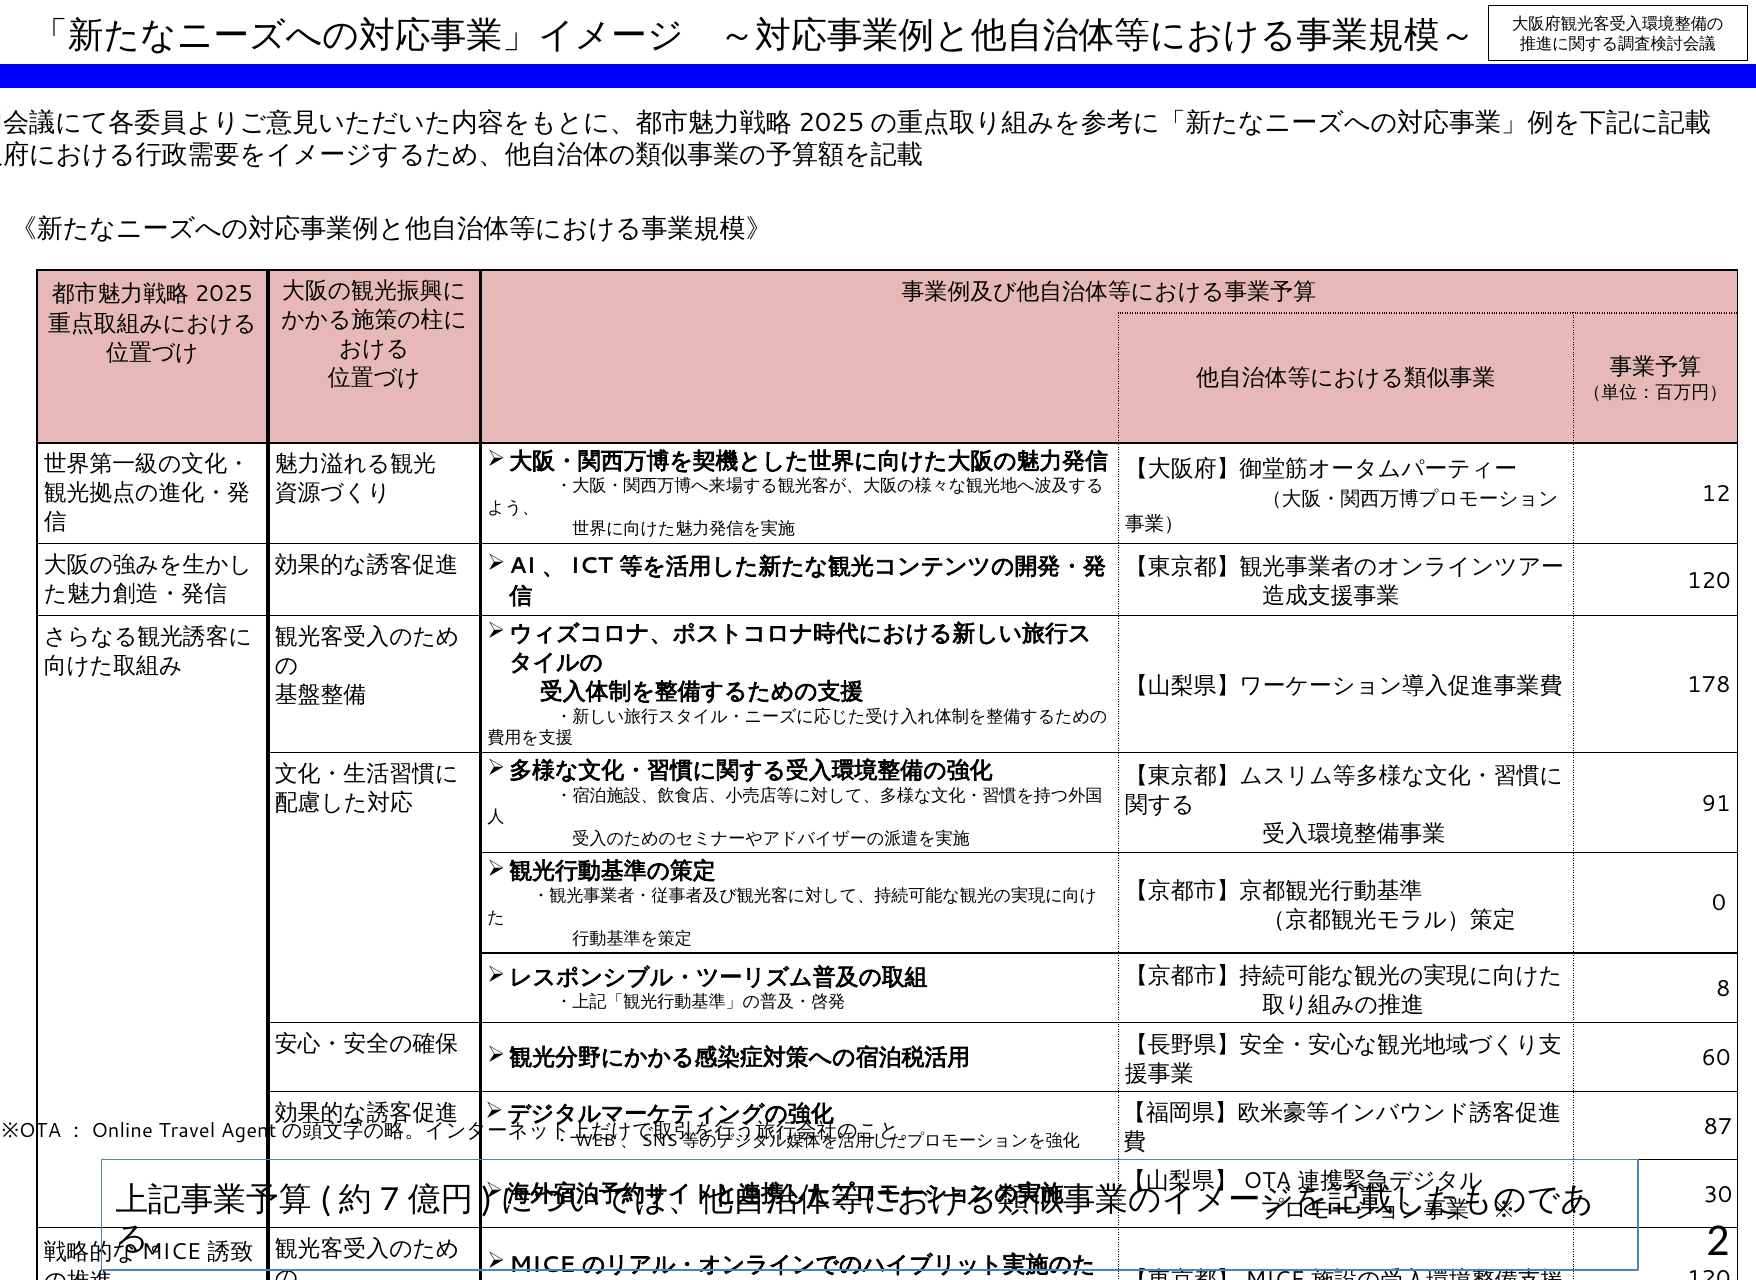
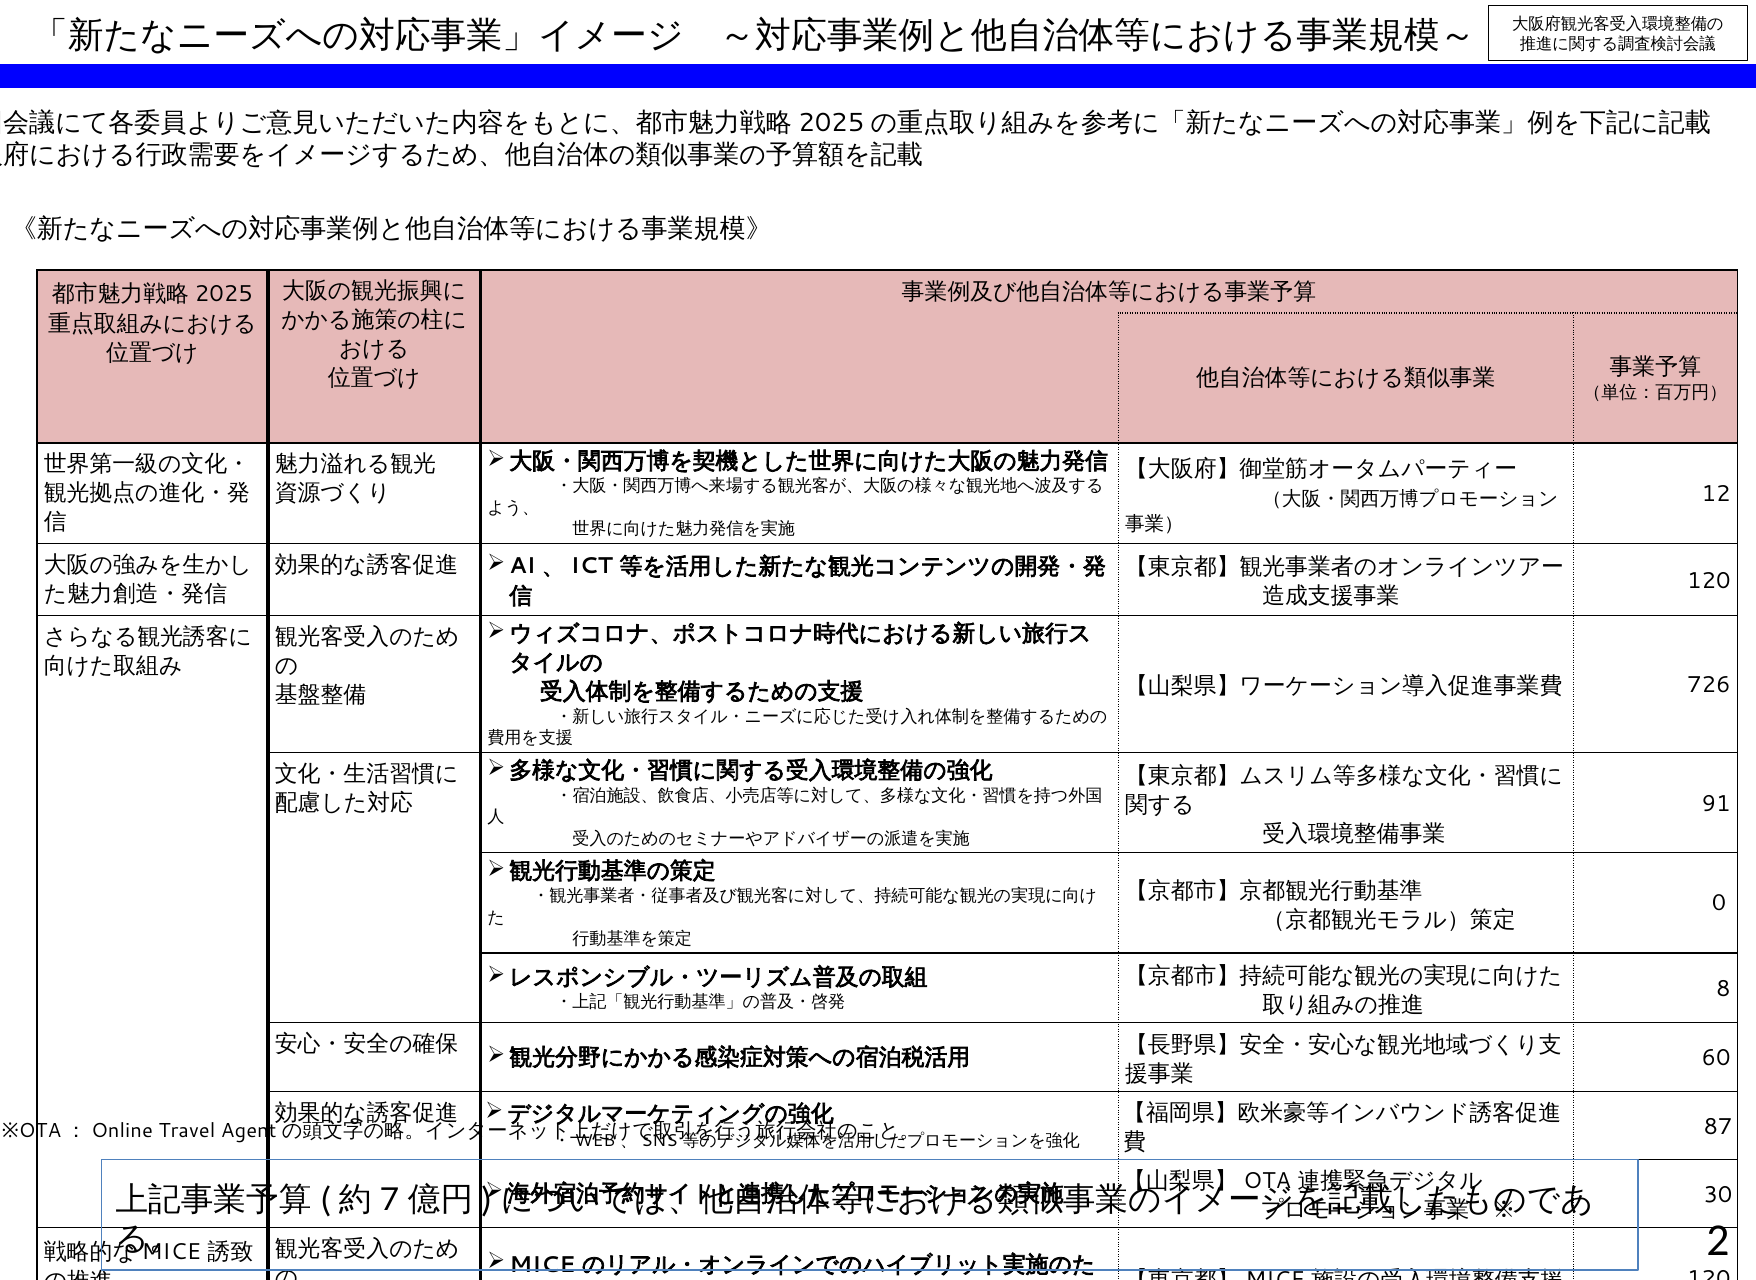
178: 178 -> 726
